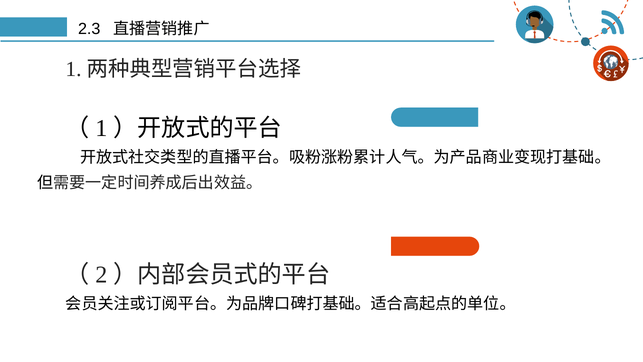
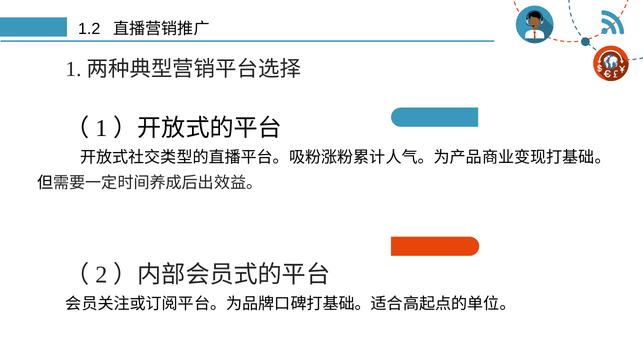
2.3: 2.3 -> 1.2
